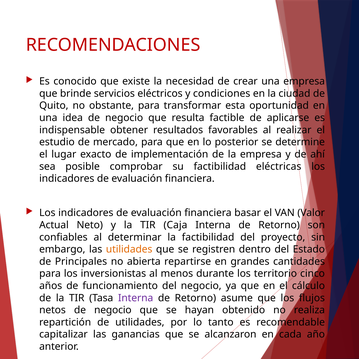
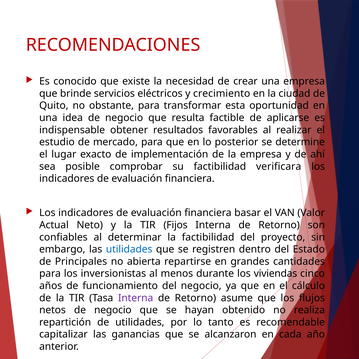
condiciones: condiciones -> crecimiento
eléctricas: eléctricas -> verificara
Caja: Caja -> Fijos
utilidades at (129, 249) colour: orange -> blue
territorio: territorio -> viviendas
